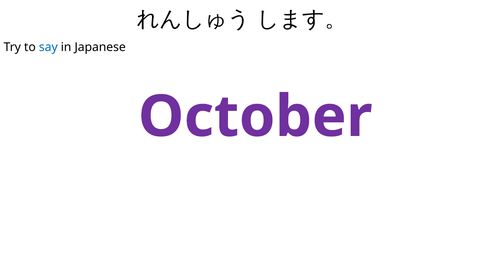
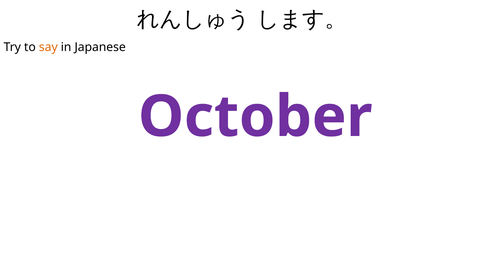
say colour: blue -> orange
